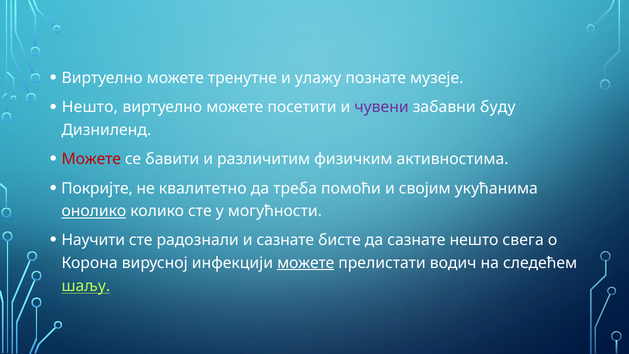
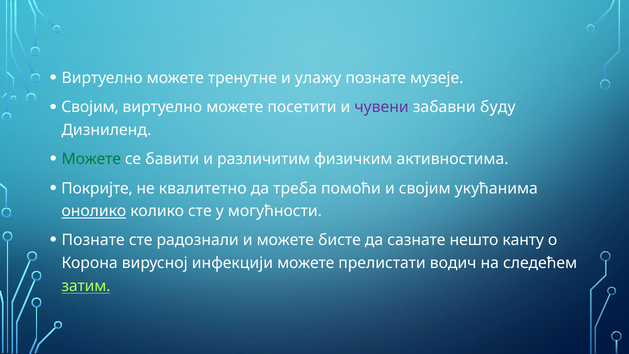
Нешто at (90, 107): Нешто -> Својим
Можете at (91, 159) colour: red -> green
Научити at (93, 240): Научити -> Познате
и сазнате: сазнате -> можете
свега: свега -> канту
можете at (306, 263) underline: present -> none
шаљу: шаљу -> затим
